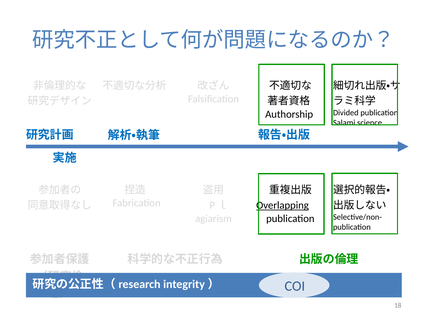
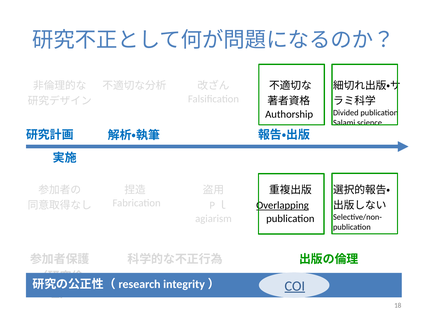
COI underline: none -> present
